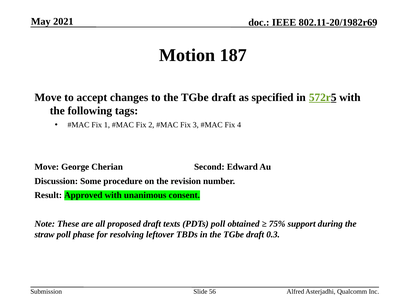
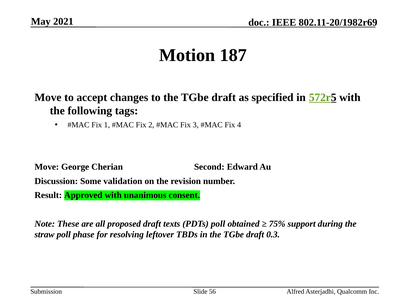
procedure: procedure -> validation
